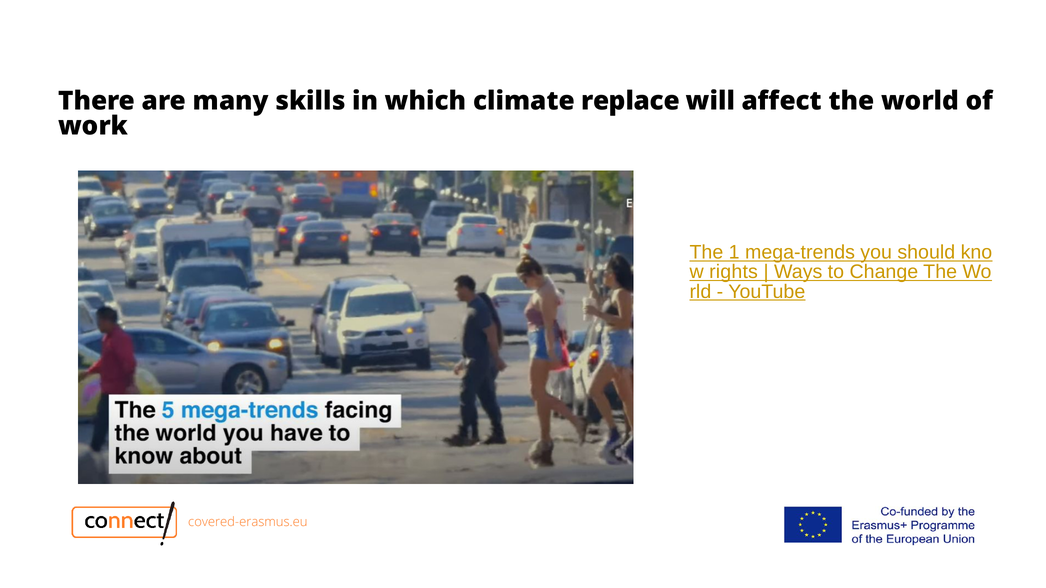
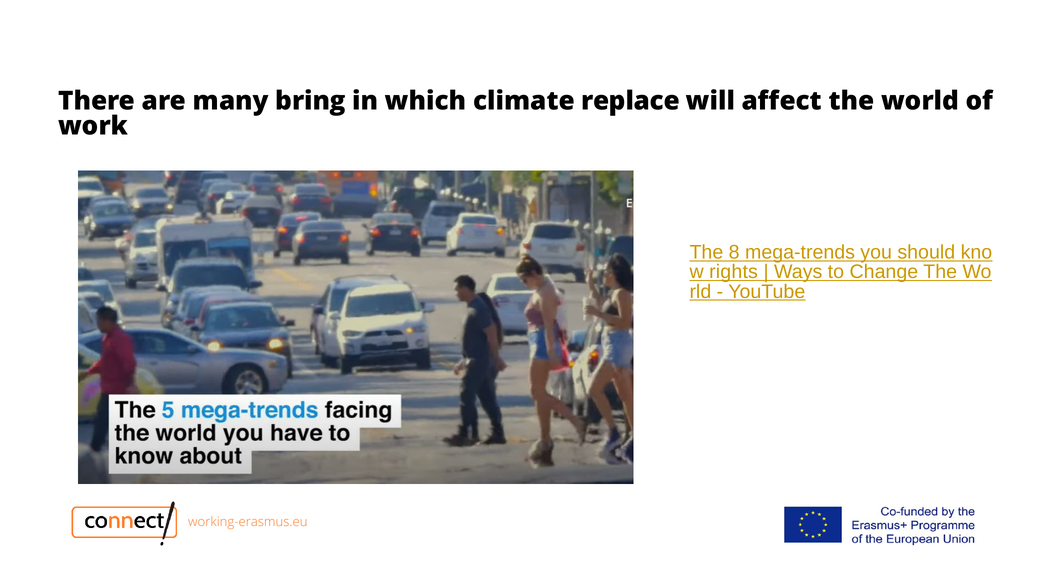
skills: skills -> bring
1: 1 -> 8
covered-erasmus.eu: covered-erasmus.eu -> working-erasmus.eu
